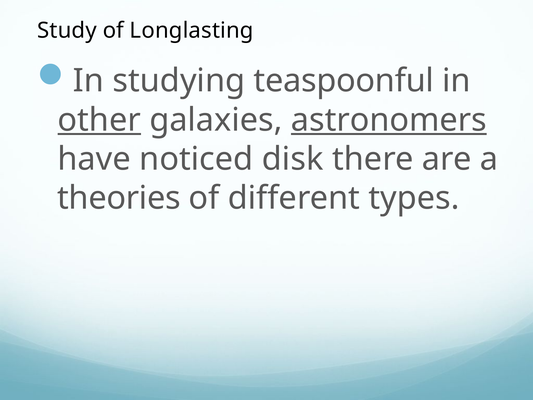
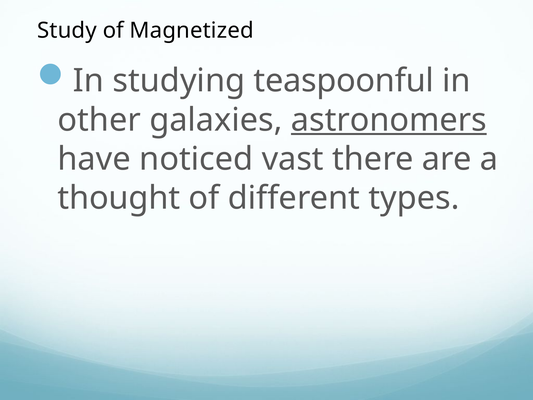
Longlasting: Longlasting -> Magnetized
other underline: present -> none
disk: disk -> vast
theories: theories -> thought
